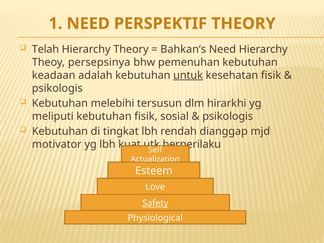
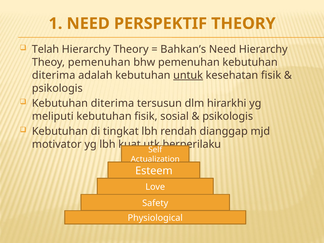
Theoy persepsinya: persepsinya -> pemenuhan
keadaan at (54, 75): keadaan -> diterima
melebihi at (113, 103): melebihi -> diterima
Safety underline: present -> none
